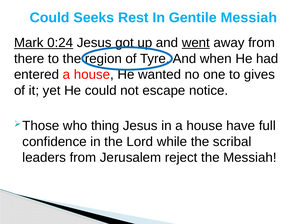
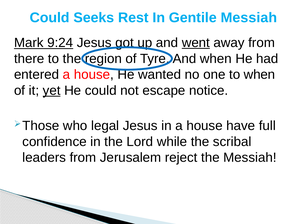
0:24: 0:24 -> 9:24
to gives: gives -> when
yet underline: none -> present
thing: thing -> legal
